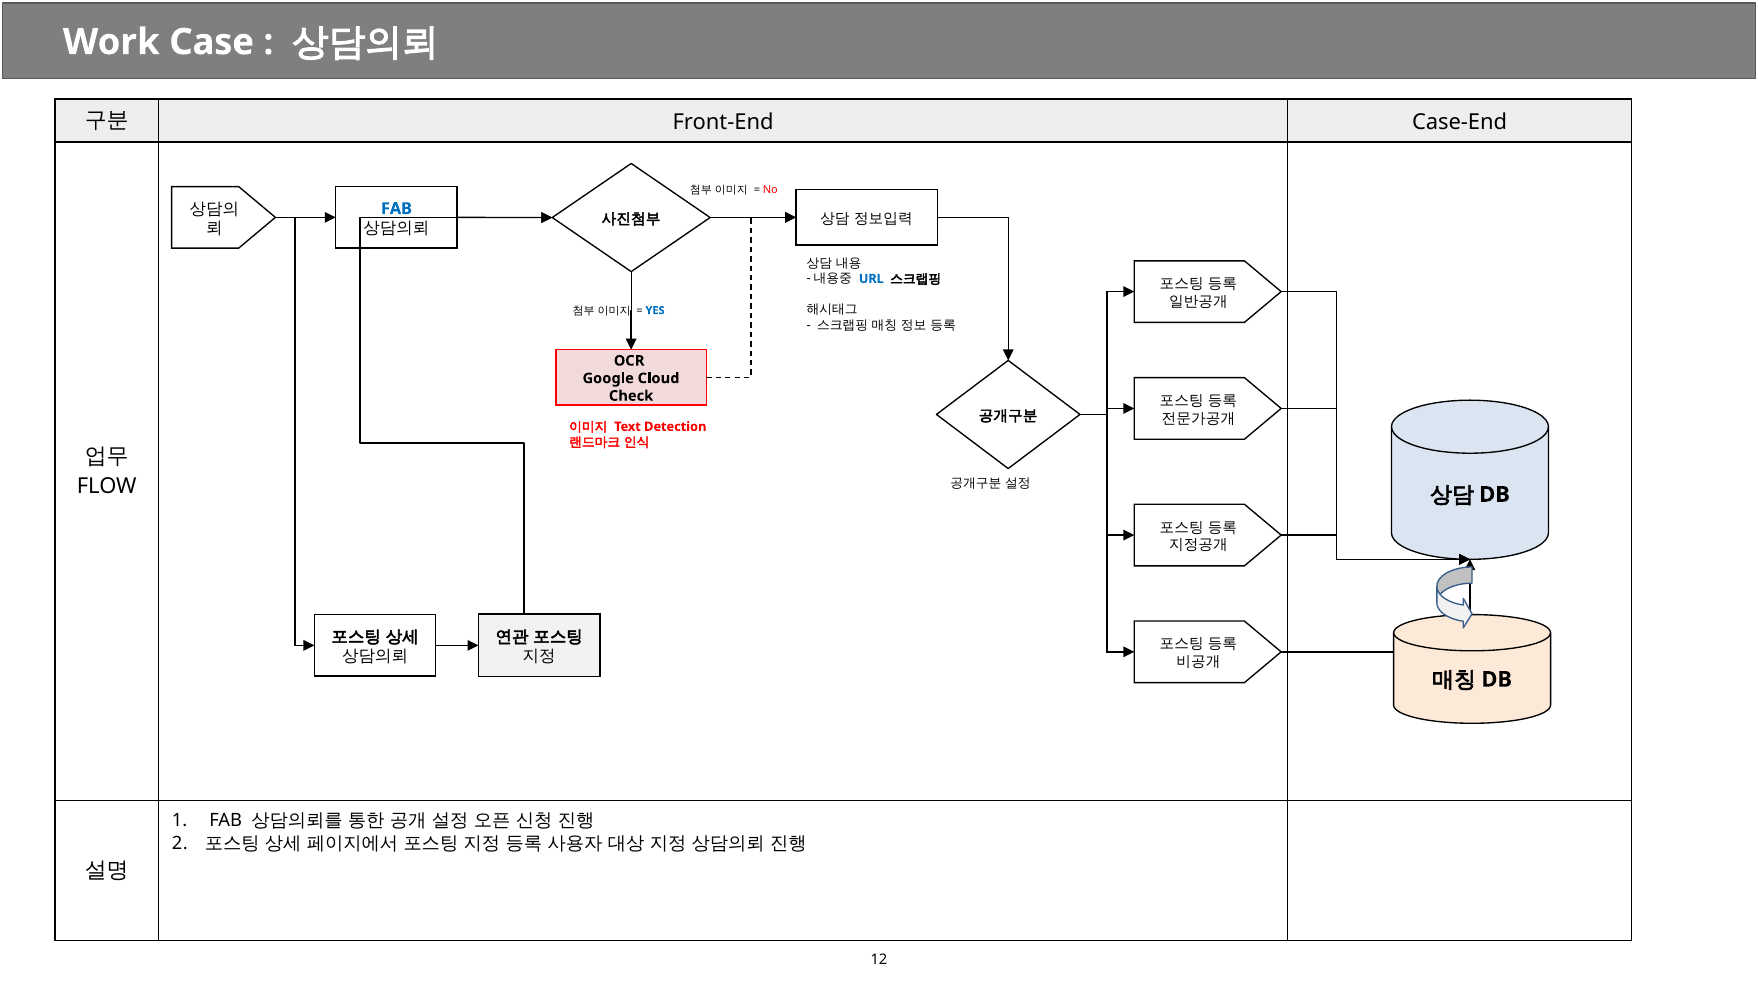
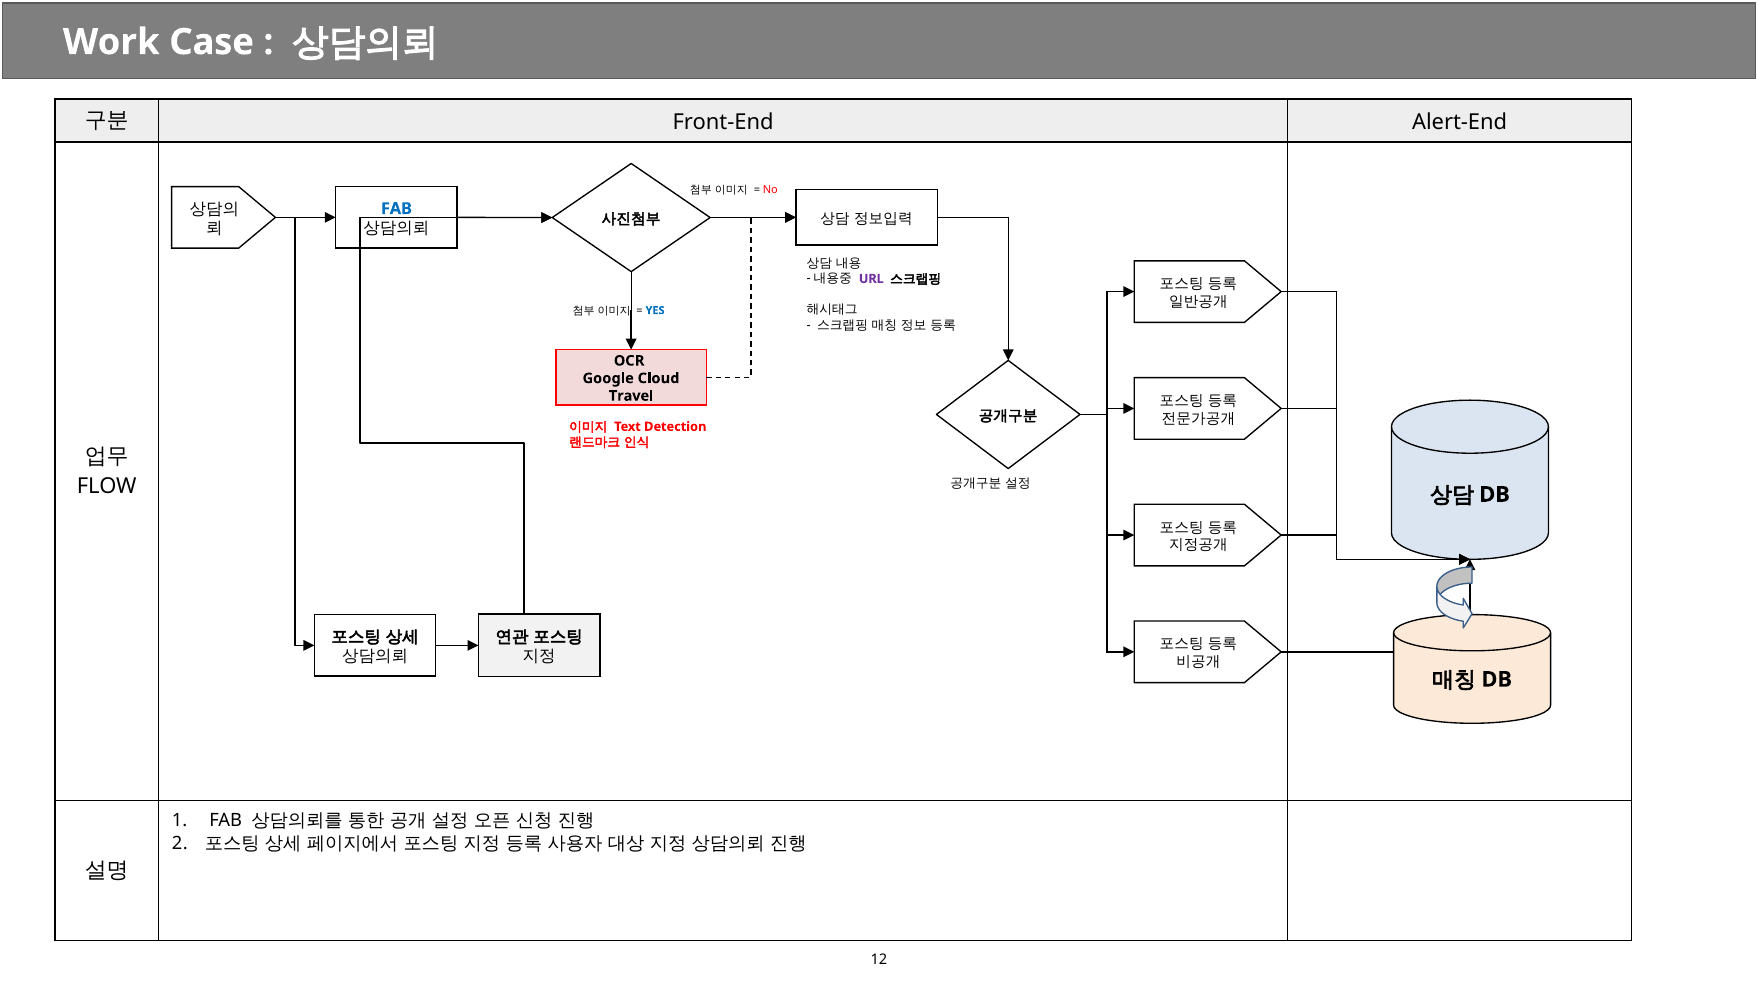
Case-End: Case-End -> Alert-End
URL colour: blue -> purple
Check: Check -> Travel
